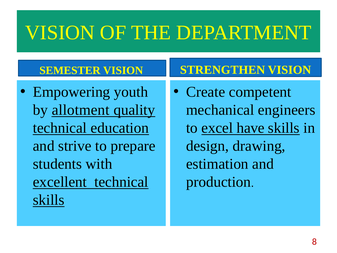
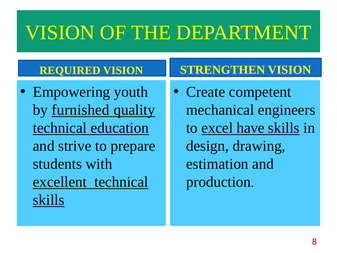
SEMESTER: SEMESTER -> REQUIRED
allotment: allotment -> furnished
